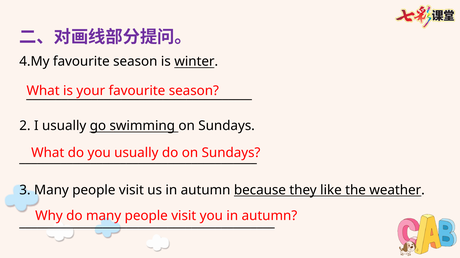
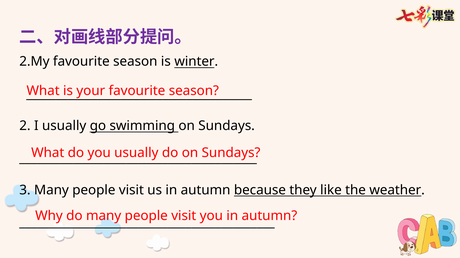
4.My: 4.My -> 2.My
